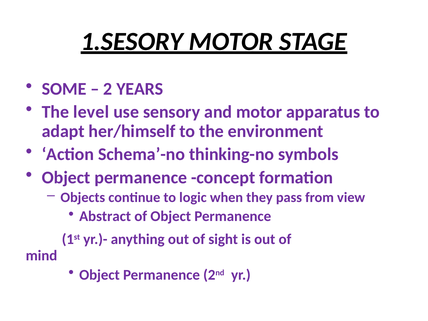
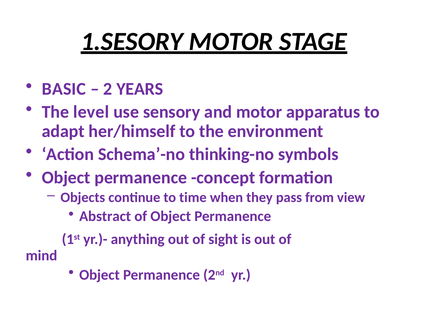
SOME: SOME -> BASIC
logic: logic -> time
